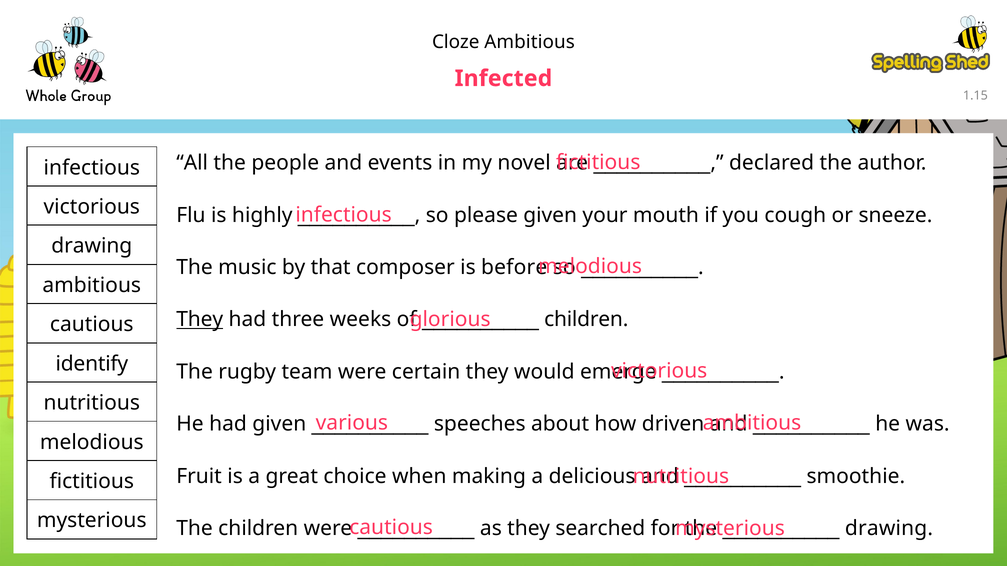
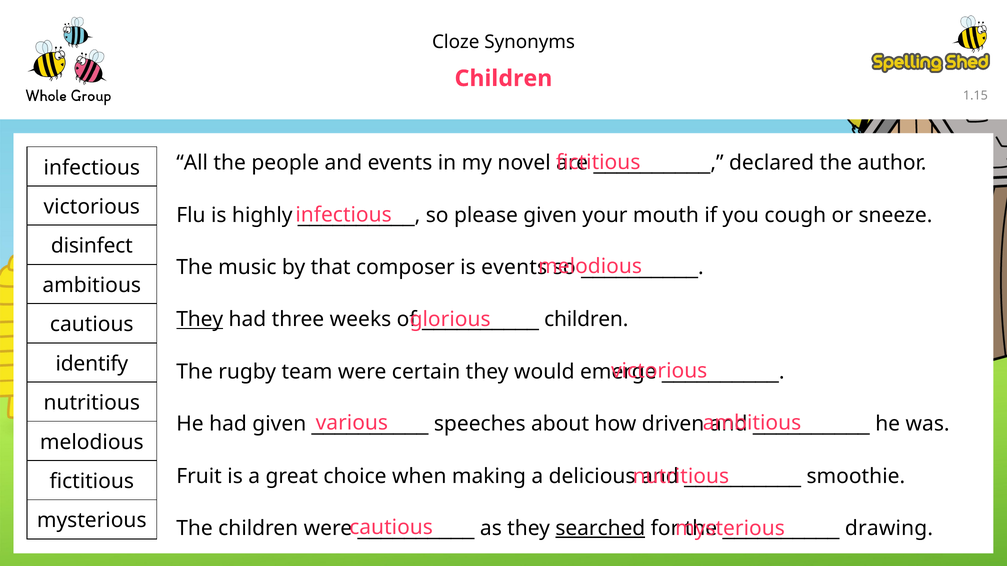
Cloze Ambitious: Ambitious -> Synonyms
Infected at (503, 79): Infected -> Children
drawing at (92, 246): drawing -> disinfect
is before: before -> events
searched underline: none -> present
